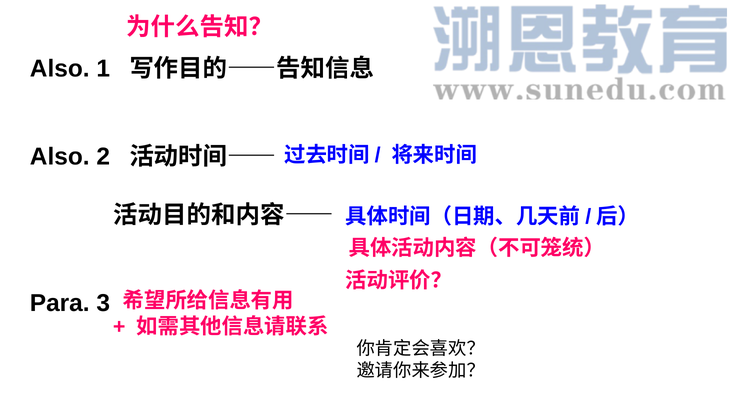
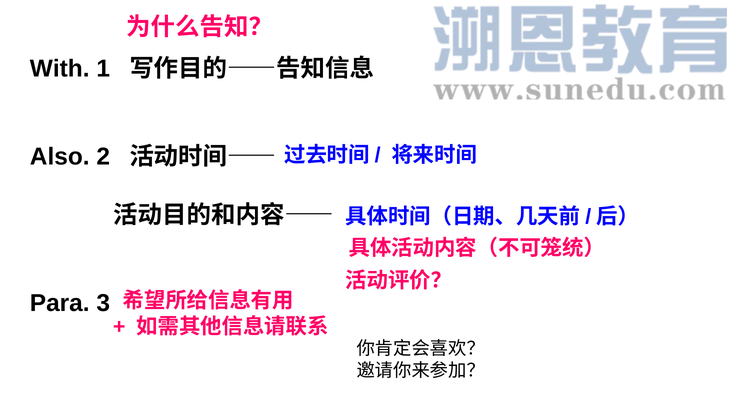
Also at (60, 69): Also -> With
